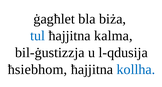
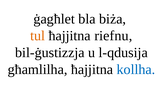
tul colour: blue -> orange
kalma: kalma -> riefnu
ħsiebhom: ħsiebhom -> għamlilha
